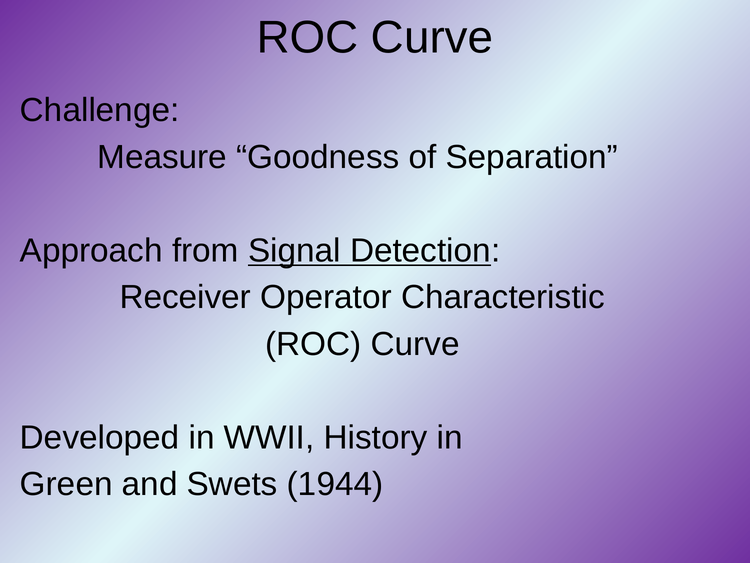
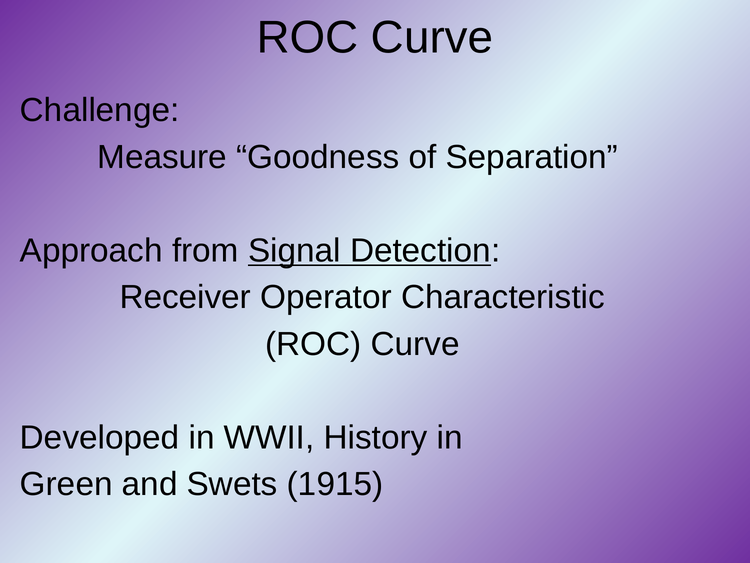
1944: 1944 -> 1915
